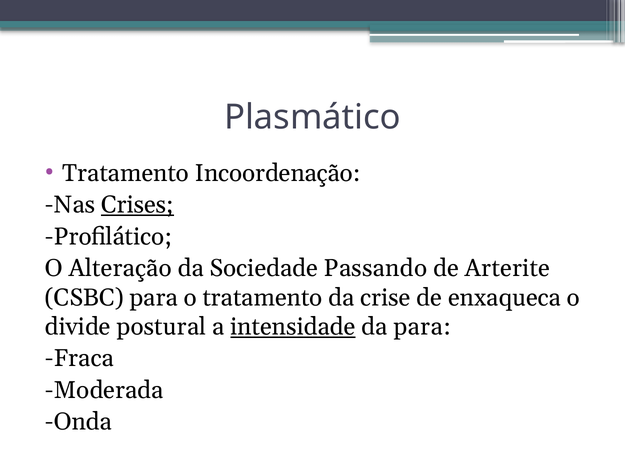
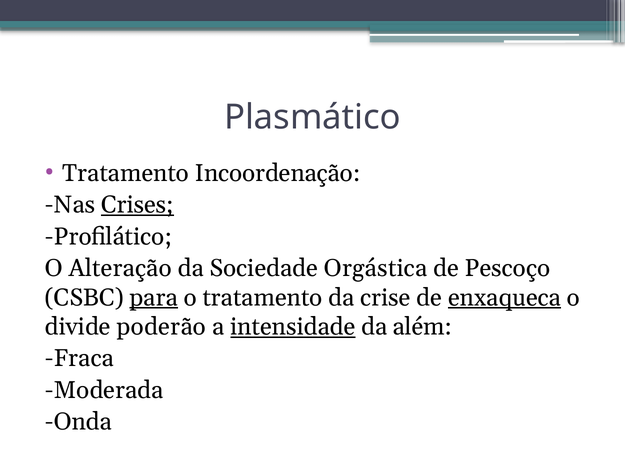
Passando: Passando -> Orgástica
Arterite: Arterite -> Pescoço
para at (154, 297) underline: none -> present
enxaqueca underline: none -> present
postural: postural -> poderão
da para: para -> além
